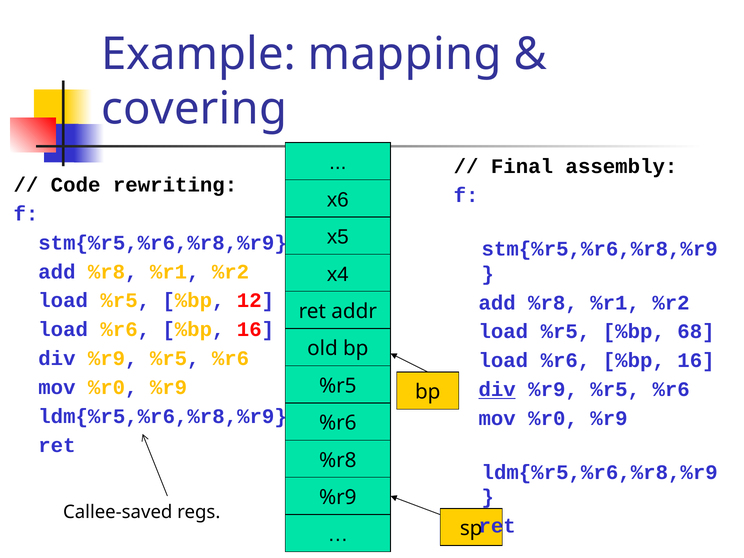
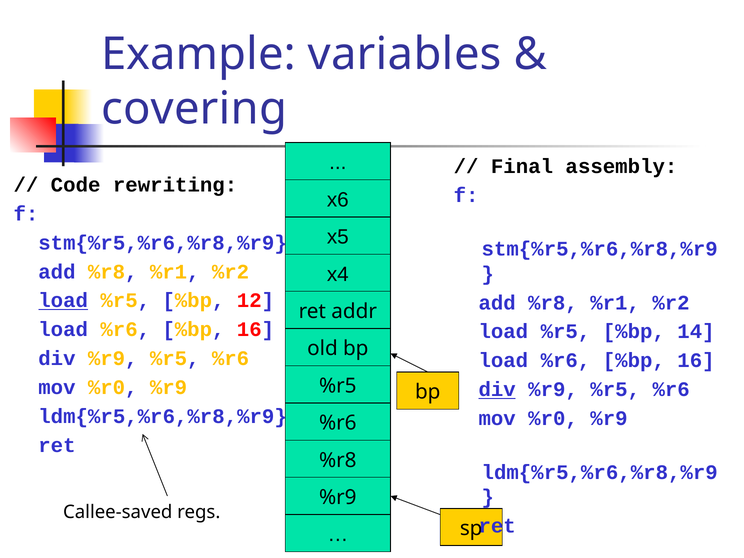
mapping: mapping -> variables
load at (63, 301) underline: none -> present
68: 68 -> 14
